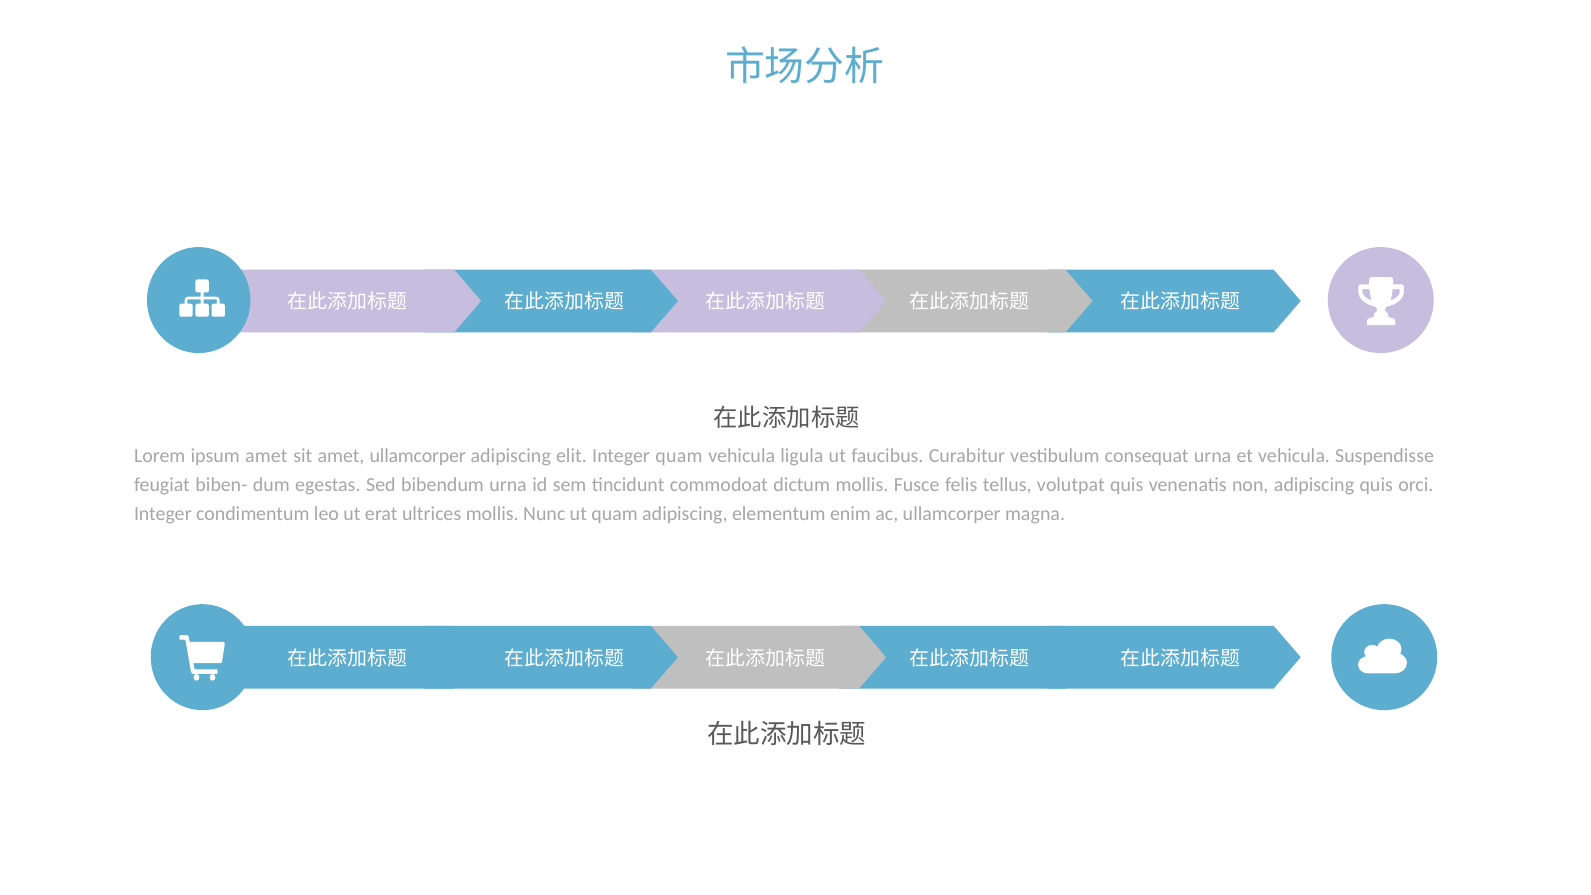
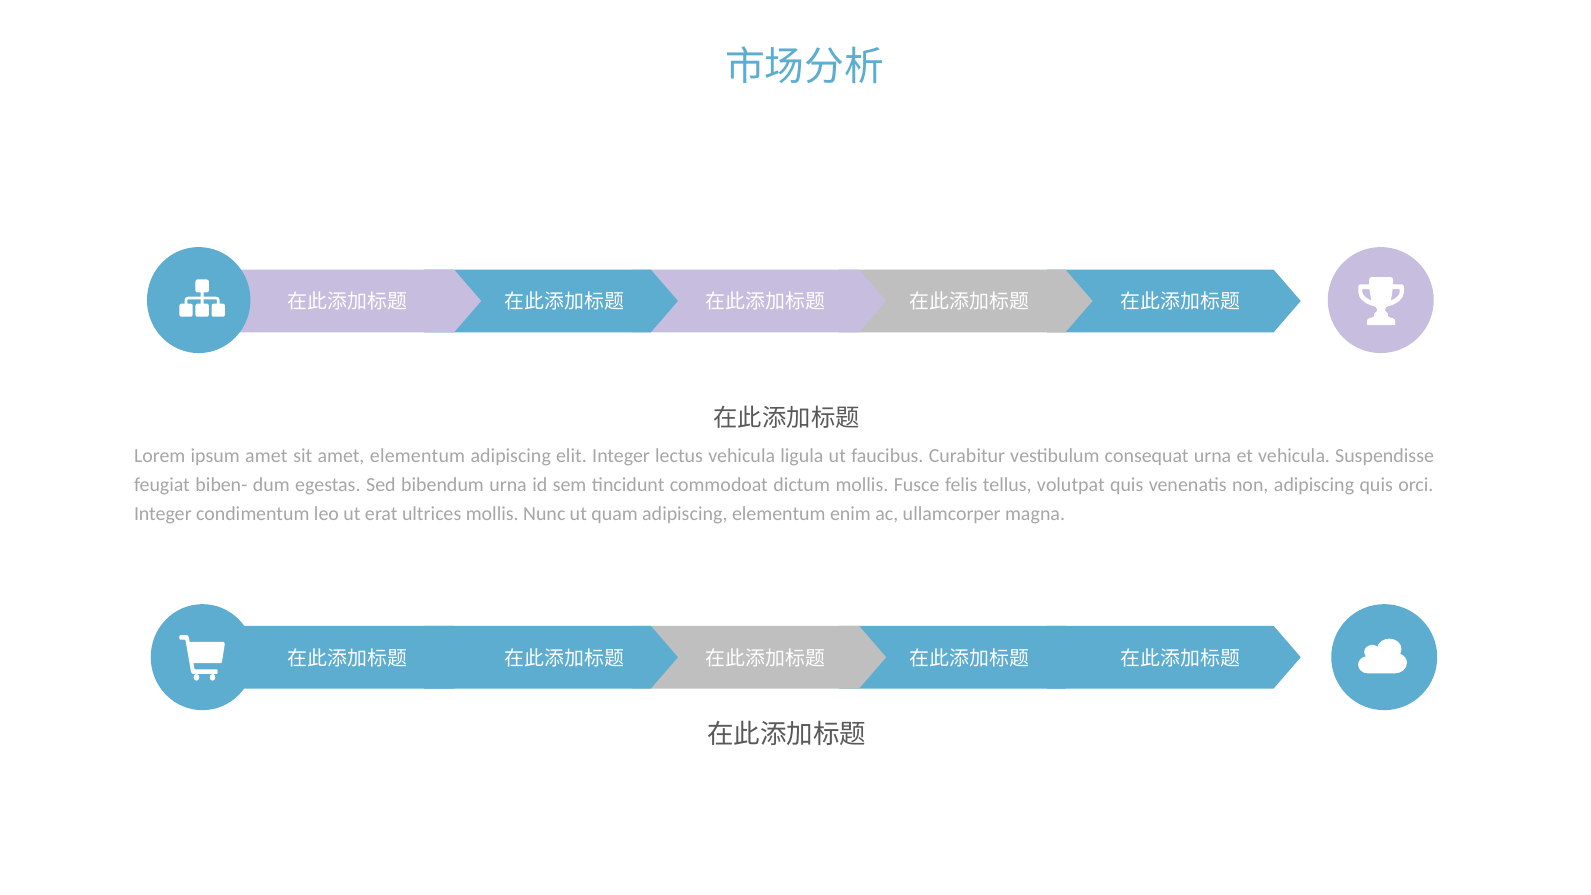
amet ullamcorper: ullamcorper -> elementum
Integer quam: quam -> lectus
